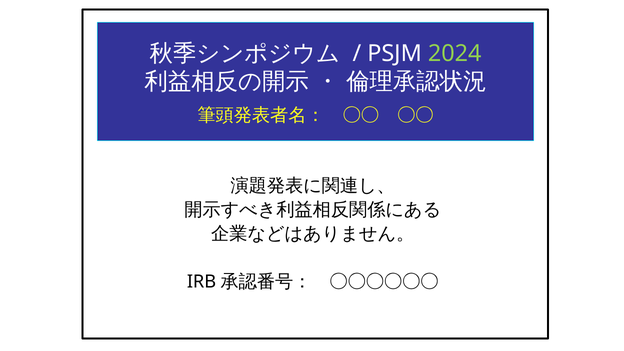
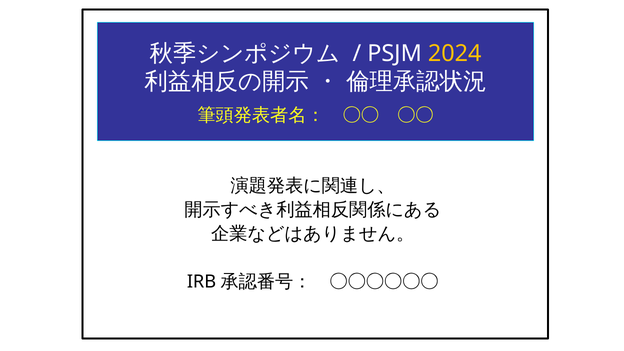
2024 colour: light green -> yellow
